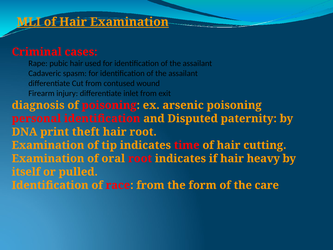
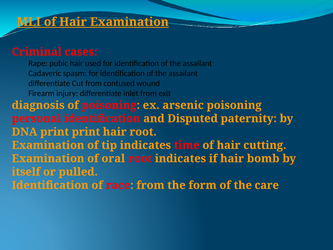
print theft: theft -> print
heavy: heavy -> bomb
